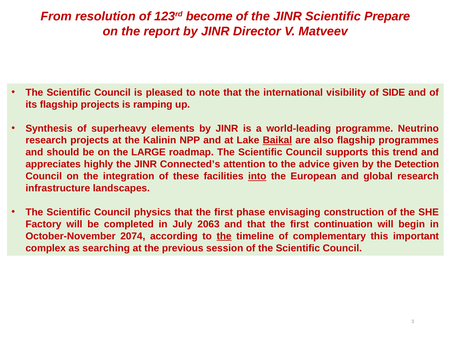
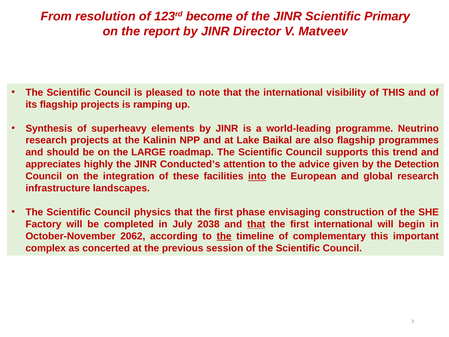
Prepare: Prepare -> Primary
of SIDE: SIDE -> THIS
Baikal underline: present -> none
Connected’s: Connected’s -> Conducted’s
2063: 2063 -> 2038
that at (256, 224) underline: none -> present
first continuation: continuation -> international
2074: 2074 -> 2062
searching: searching -> concerted
